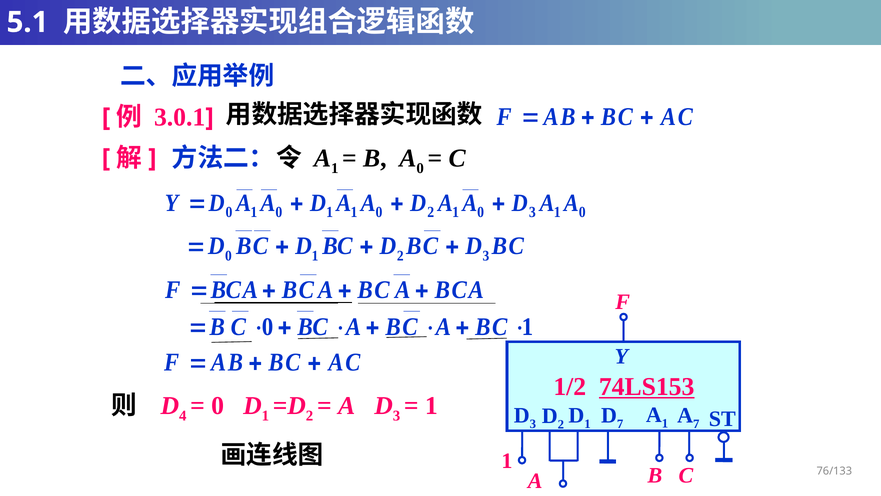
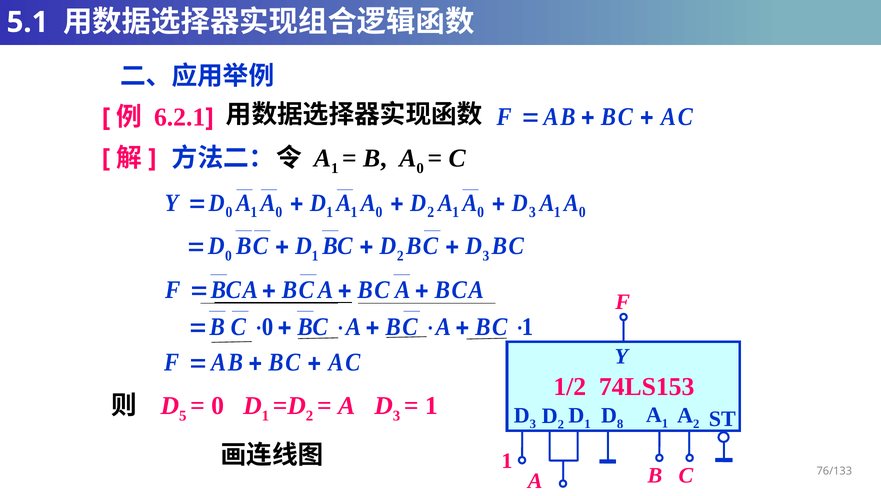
3.0.1: 3.0.1 -> 6.2.1
74LS153 underline: present -> none
4: 4 -> 5
7 at (620, 424): 7 -> 8
A 7: 7 -> 2
